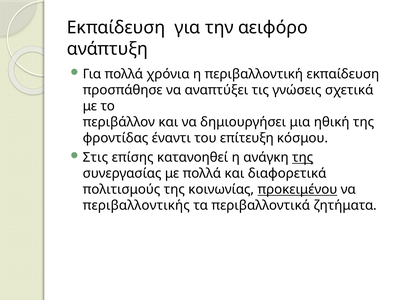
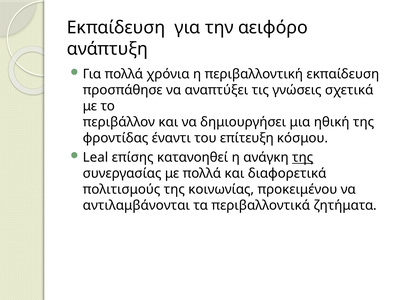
Στις: Στις -> Leal
προκειμένου underline: present -> none
περιβαλλοντικής: περιβαλλοντικής -> αντιλαμβάνονται
